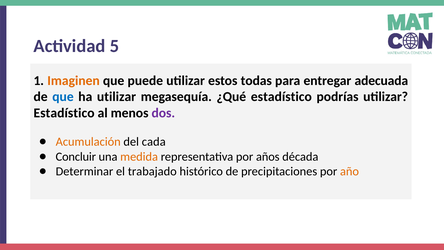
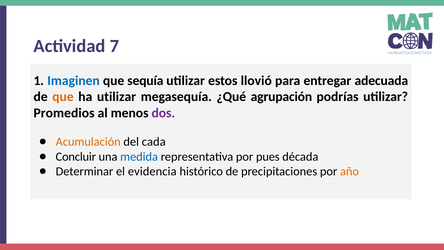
5: 5 -> 7
Imaginen colour: orange -> blue
puede: puede -> sequía
todas: todas -> llovió
que at (63, 97) colour: blue -> orange
¿Qué estadístico: estadístico -> agrupación
Estadístico at (64, 113): Estadístico -> Promedios
medida colour: orange -> blue
años: años -> pues
trabajado: trabajado -> evidencia
